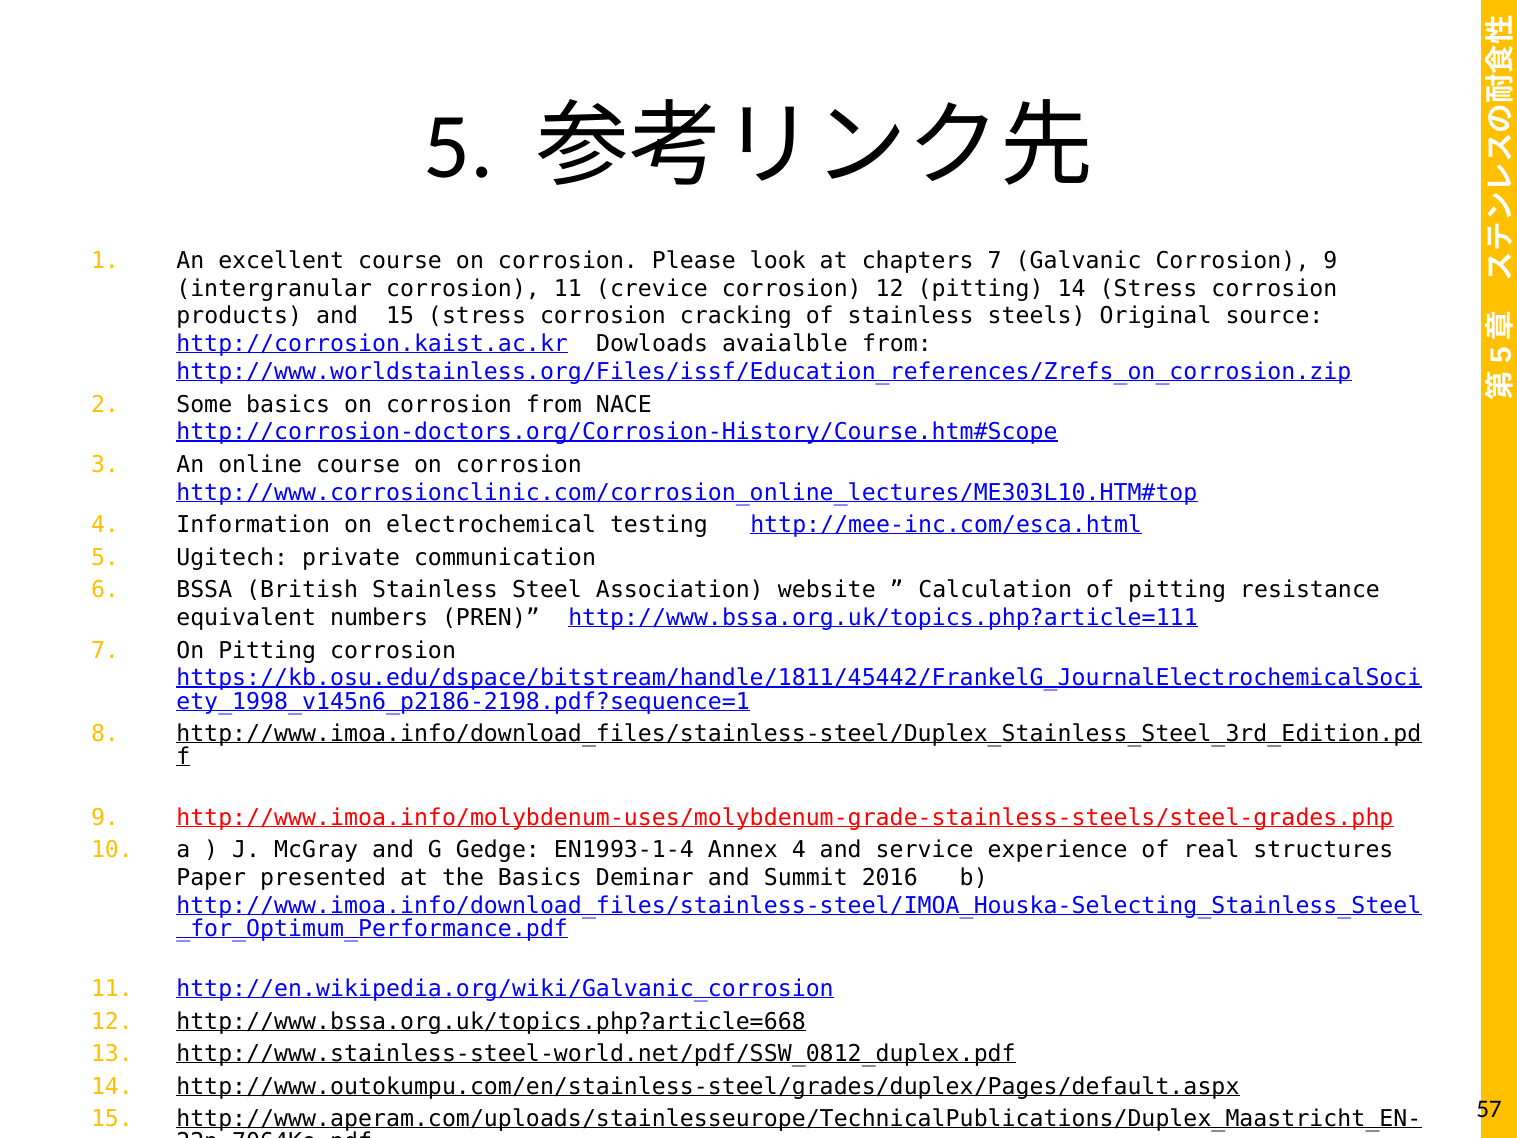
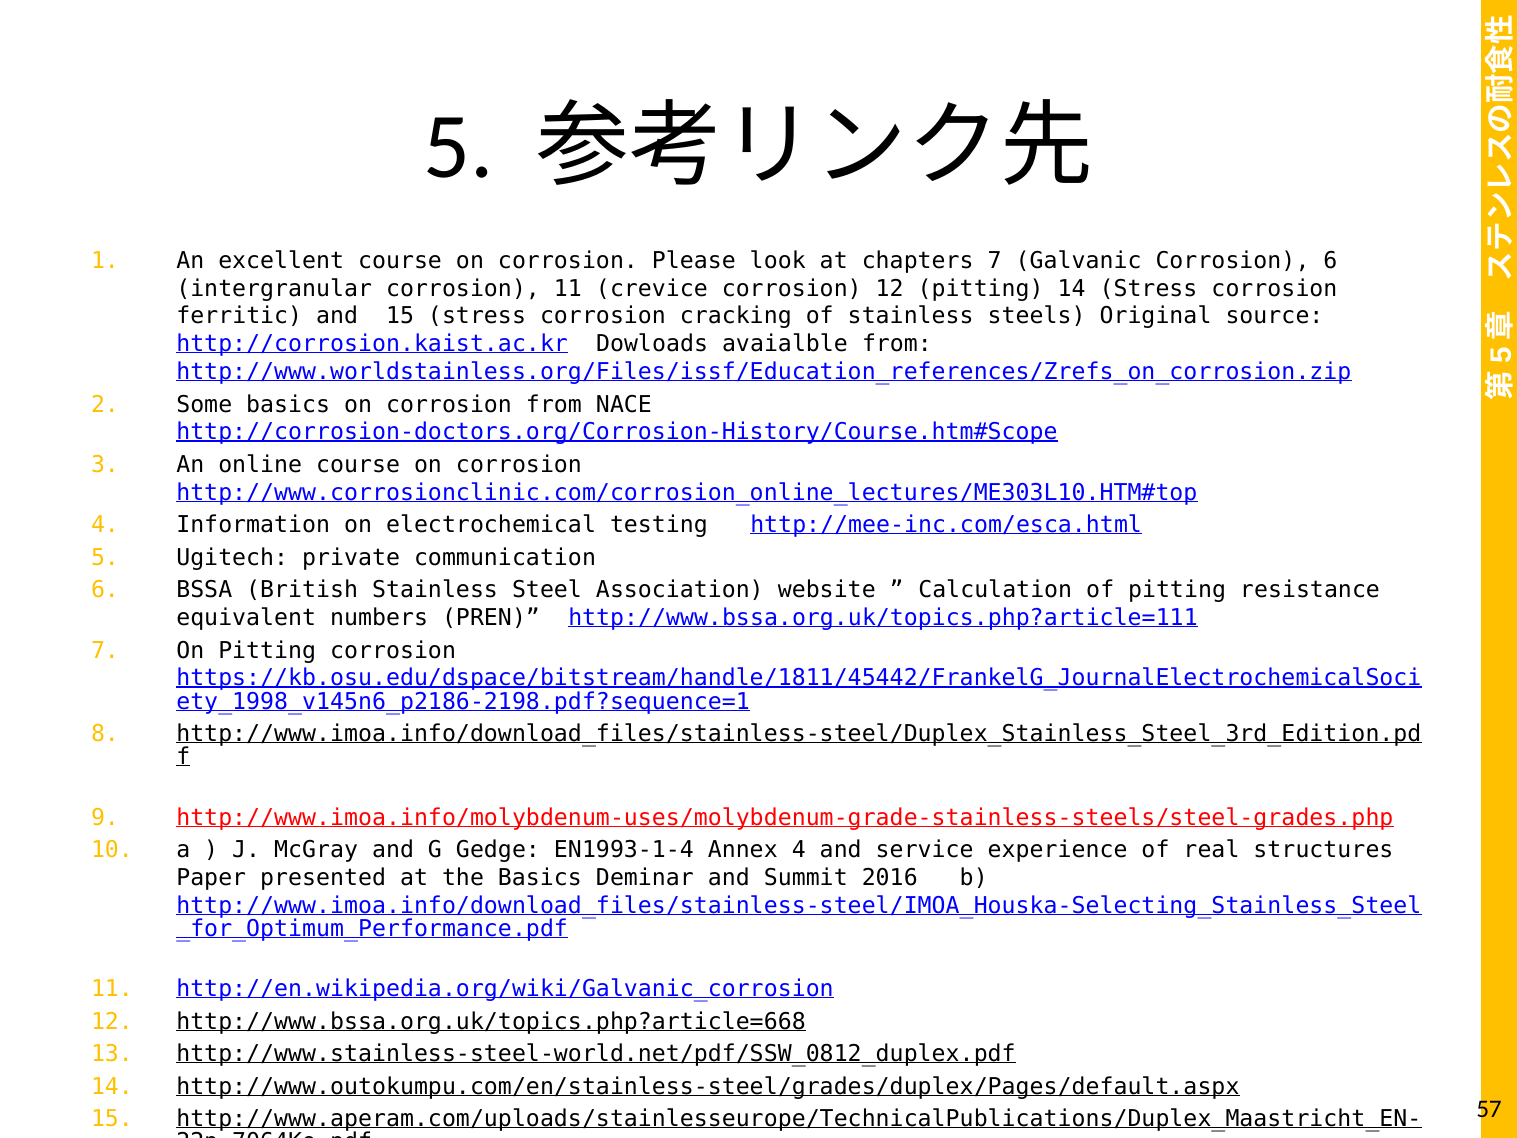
Corrosion 9: 9 -> 6
products at (239, 316): products -> ferritic
